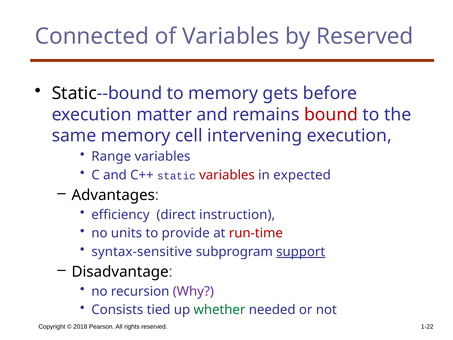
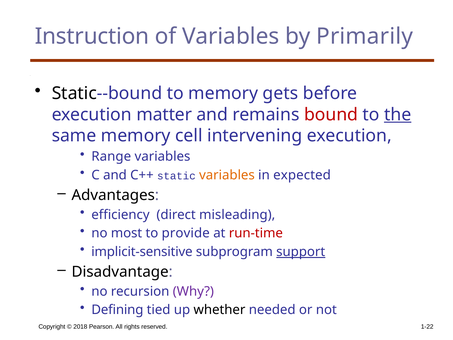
Connected: Connected -> Instruction
by Reserved: Reserved -> Primarily
the underline: none -> present
variables at (227, 175) colour: red -> orange
instruction: instruction -> misleading
units: units -> most
syntax-sensitive: syntax-sensitive -> implicit-sensitive
Consists: Consists -> Defining
whether colour: green -> black
